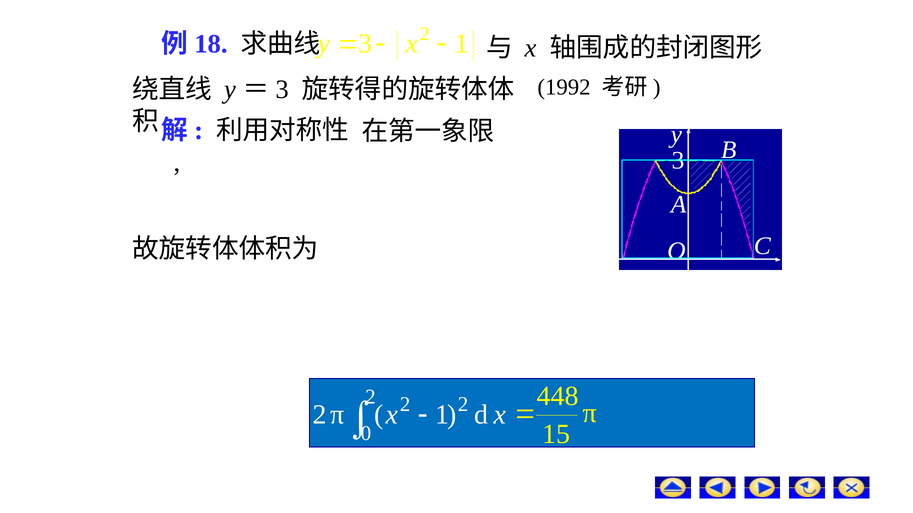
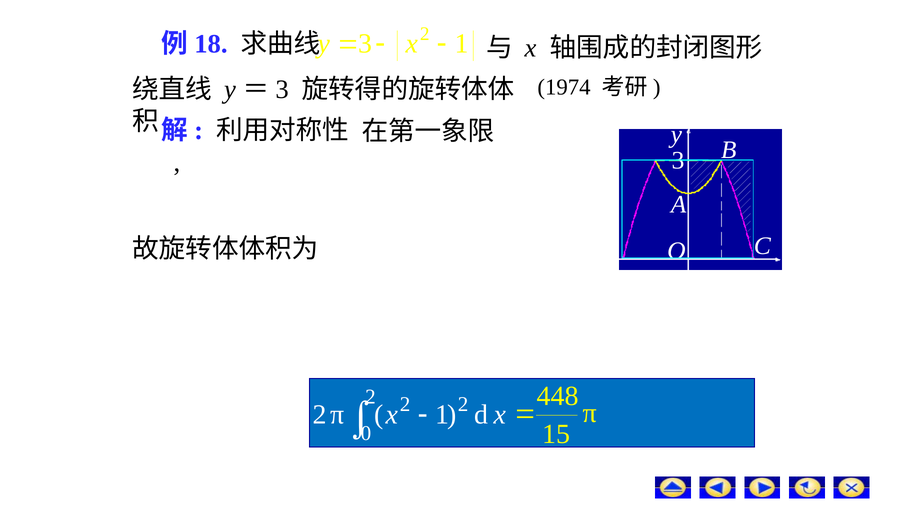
1992: 1992 -> 1974
